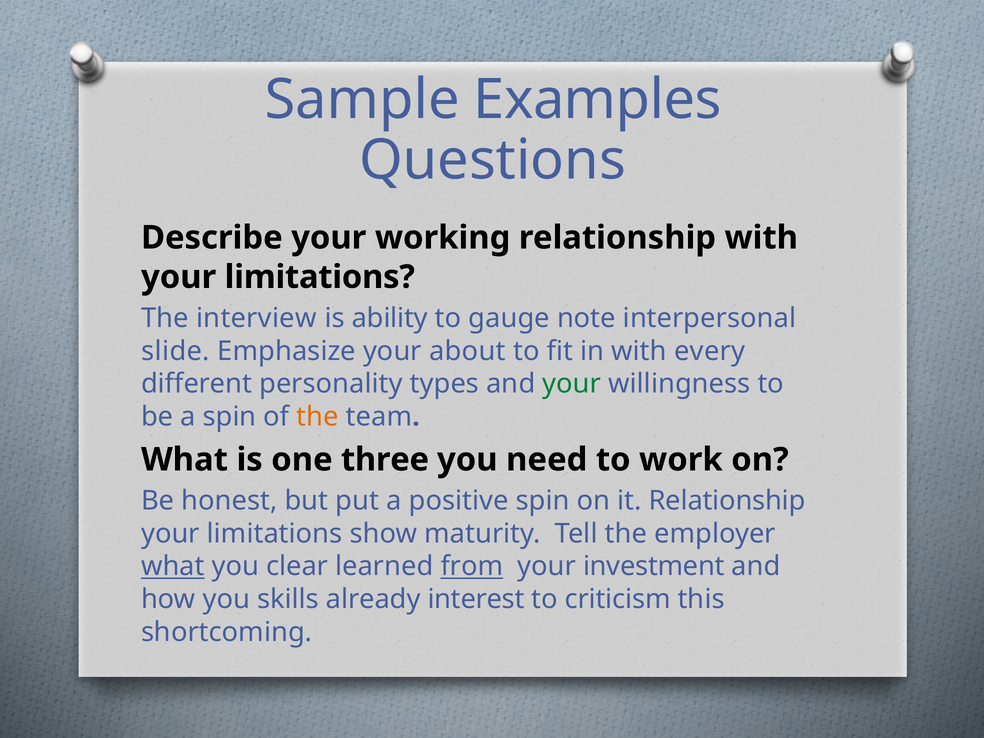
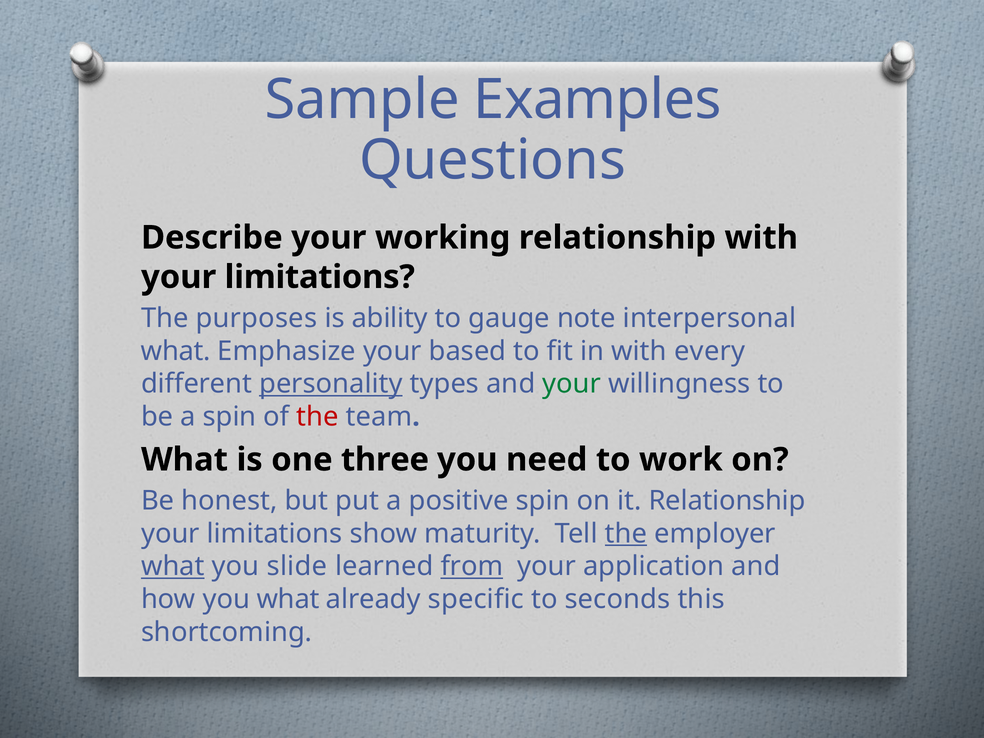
interview: interview -> purposes
slide at (176, 351): slide -> what
about: about -> based
personality underline: none -> present
the at (318, 417) colour: orange -> red
the at (626, 534) underline: none -> present
clear: clear -> slide
investment: investment -> application
you skills: skills -> what
interest: interest -> specific
criticism: criticism -> seconds
